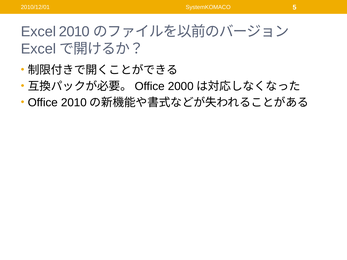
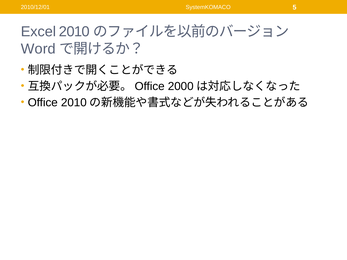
Excel at (38, 49): Excel -> Word
